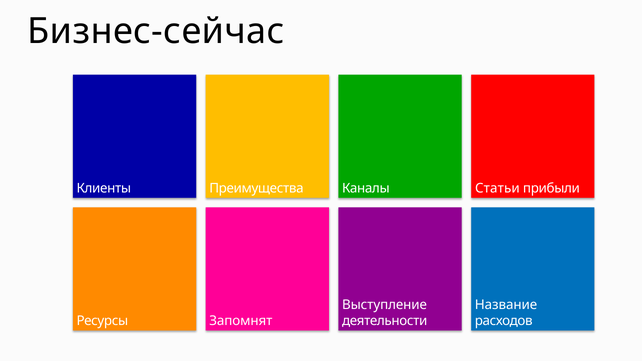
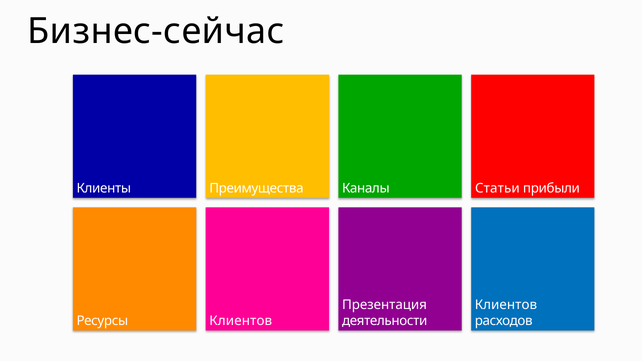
Выступление: Выступление -> Презентация
Название at (506, 305): Название -> Клиентов
Ресурсы Запомнят: Запомнят -> Клиентов
